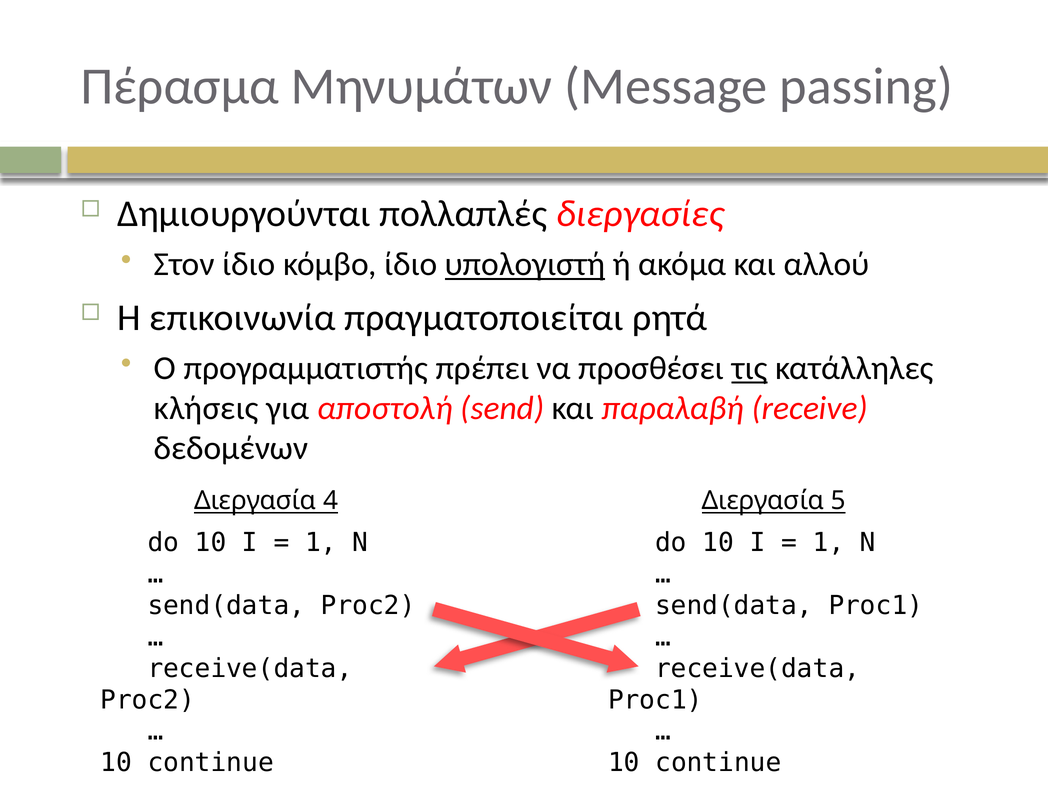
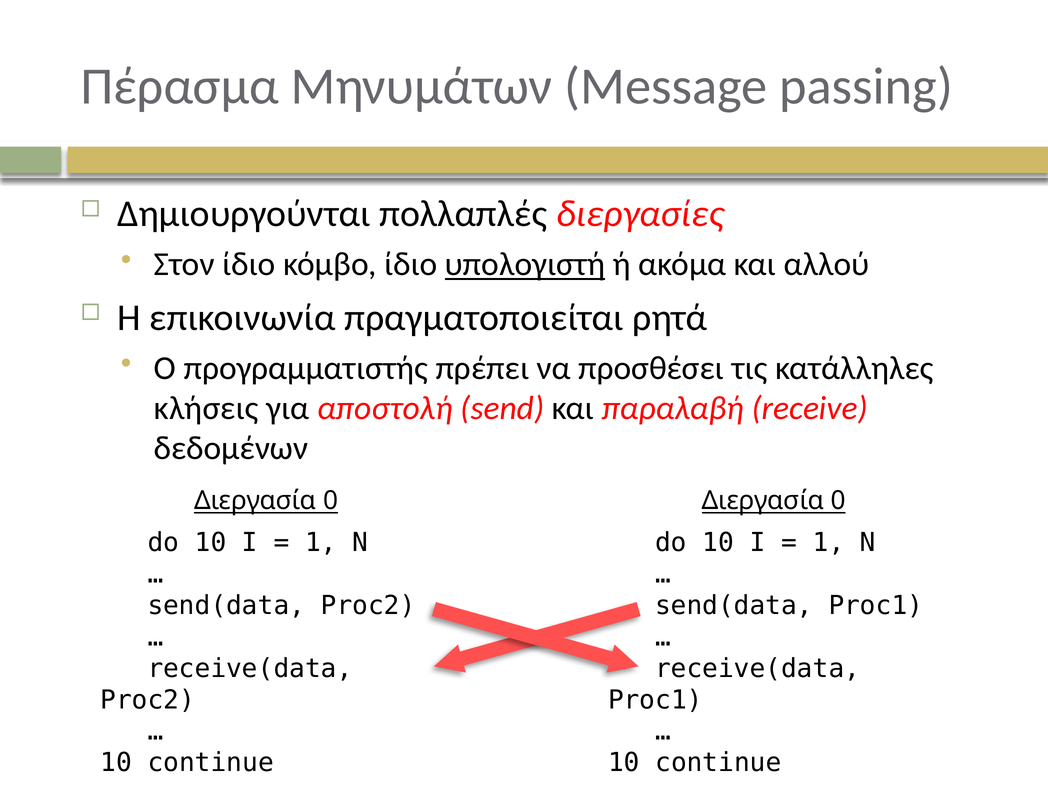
τις underline: present -> none
4 at (331, 501): 4 -> 0
5 at (838, 501): 5 -> 0
